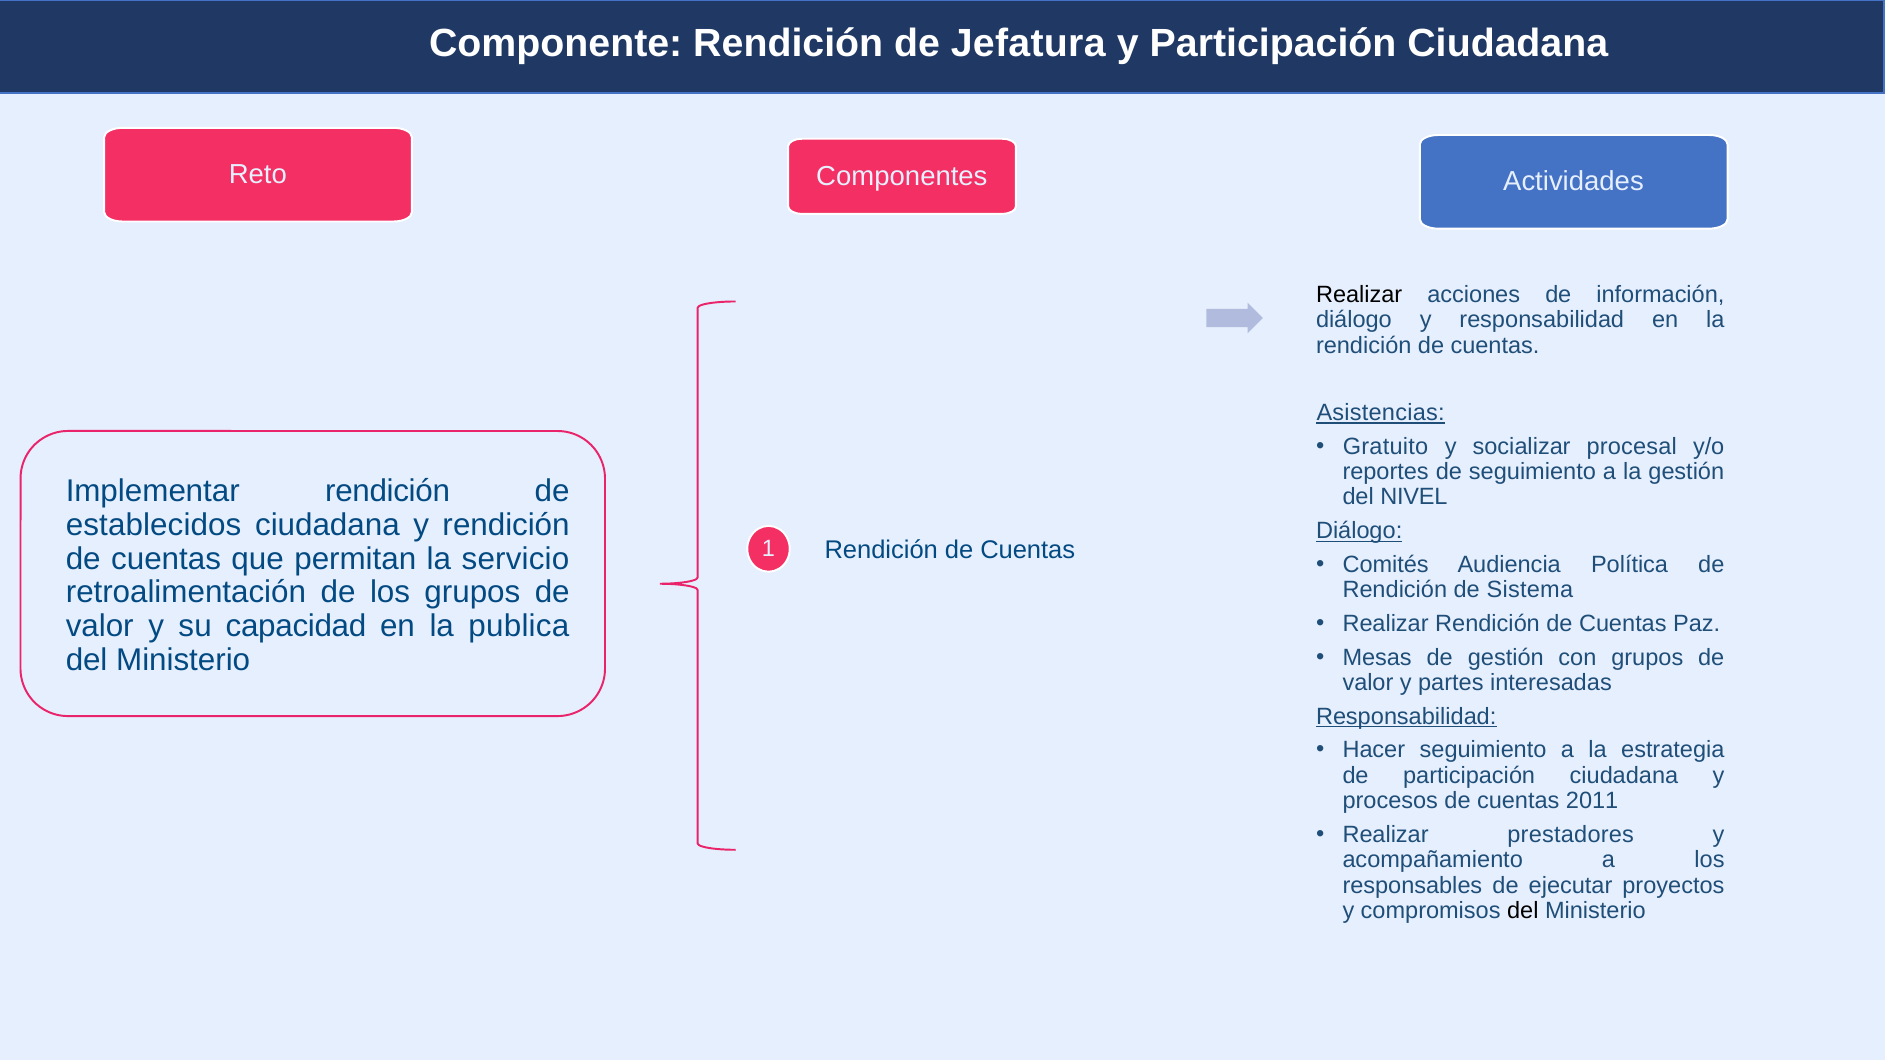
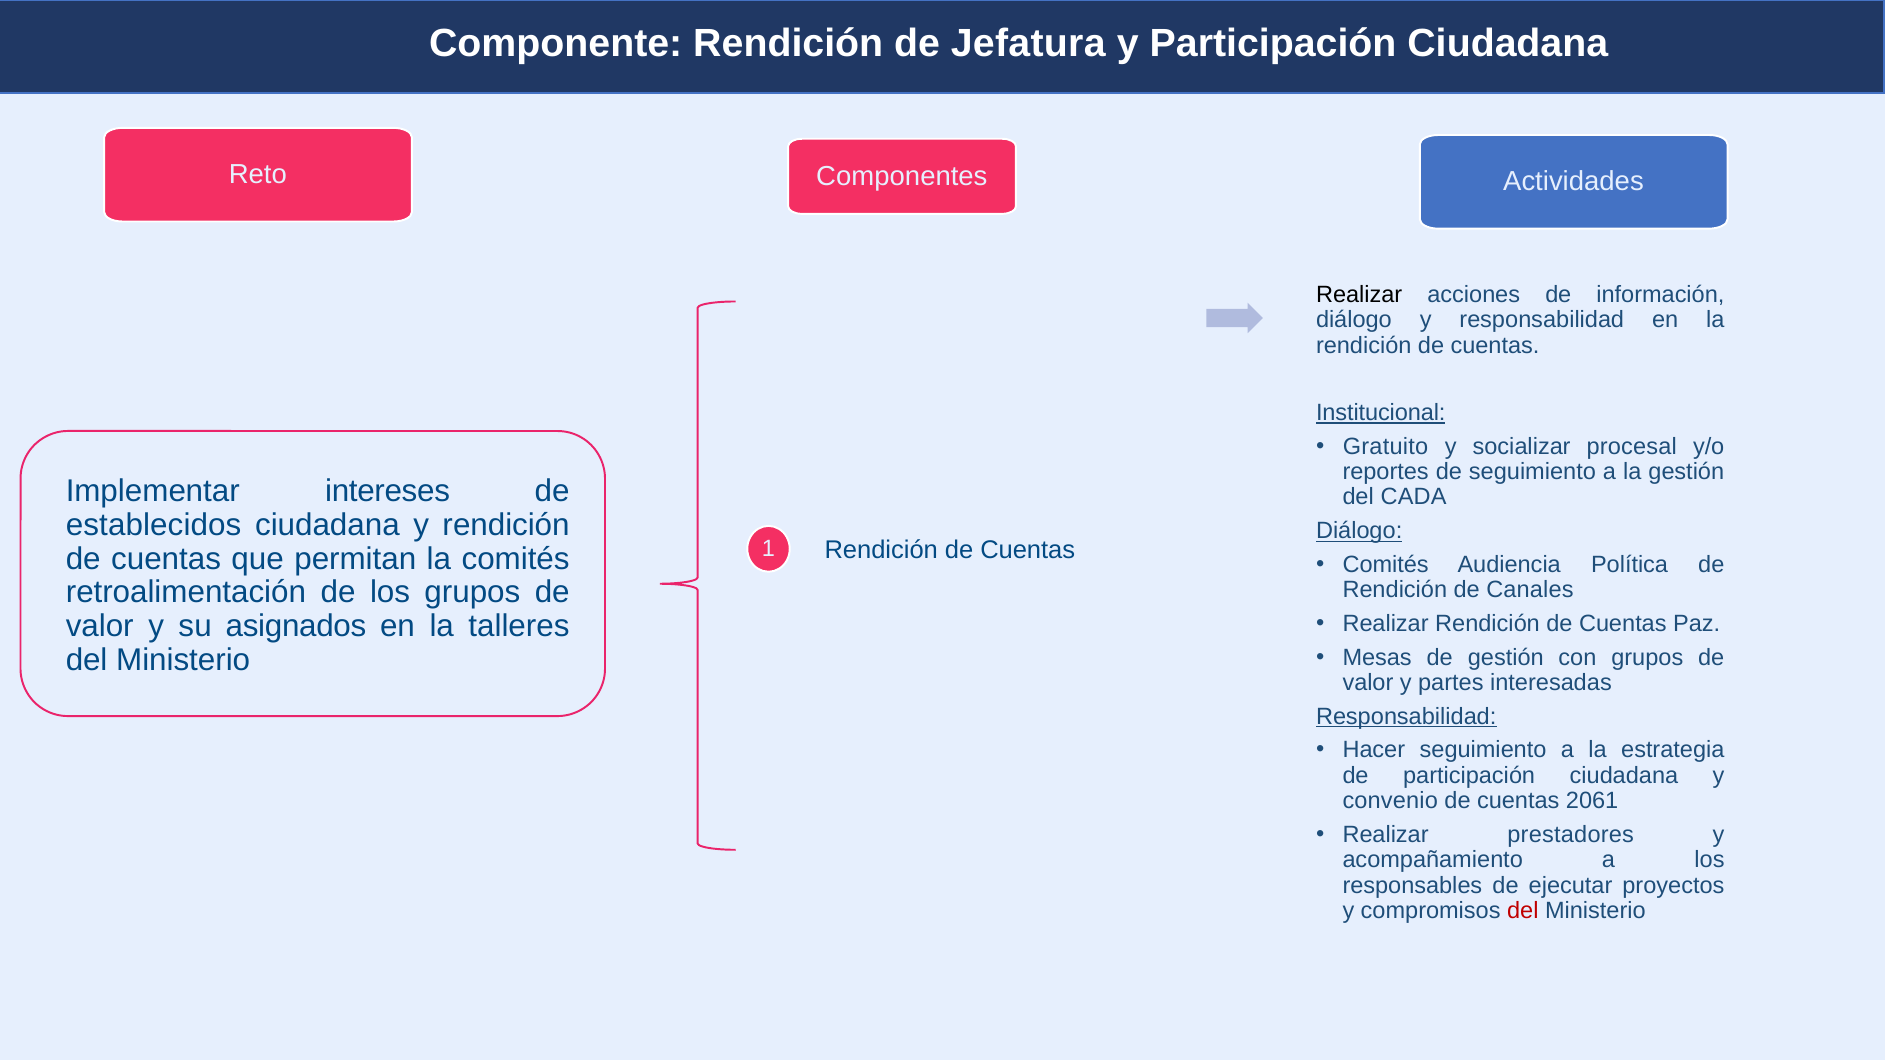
Asistencias: Asistencias -> Institucional
Implementar rendición: rendición -> intereses
NIVEL: NIVEL -> CADA
la servicio: servicio -> comités
Sistema: Sistema -> Canales
capacidad: capacidad -> asignados
publica: publica -> talleres
procesos: procesos -> convenio
2011: 2011 -> 2061
del at (1523, 911) colour: black -> red
